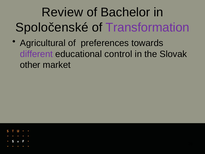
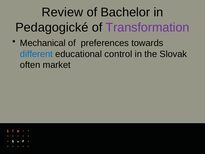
Spoločenské: Spoločenské -> Pedagogické
Agricultural: Agricultural -> Mechanical
different colour: purple -> blue
other: other -> often
